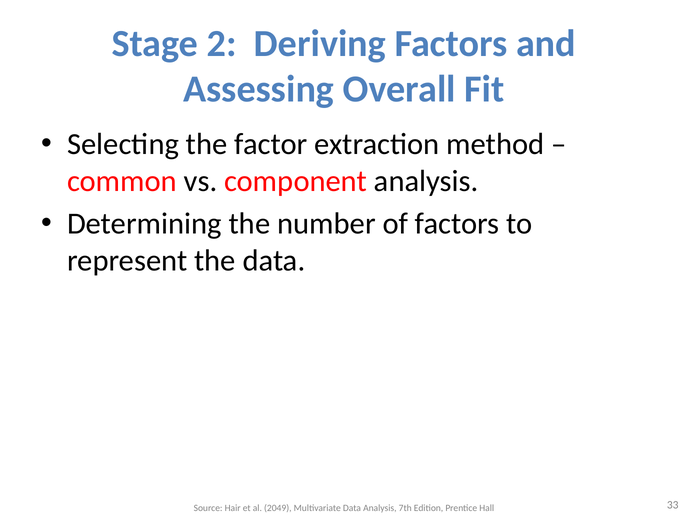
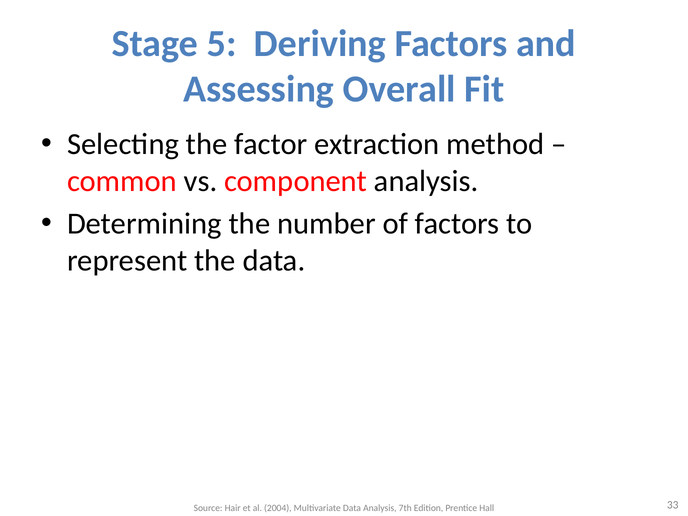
2: 2 -> 5
2049: 2049 -> 2004
